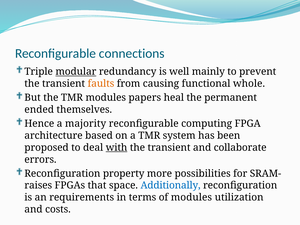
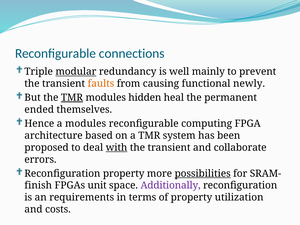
whole: whole -> newly
TMR at (72, 98) underline: none -> present
papers: papers -> hidden
a majority: majority -> modules
possibilities underline: none -> present
raises: raises -> finish
that: that -> unit
Additionally colour: blue -> purple
of modules: modules -> property
